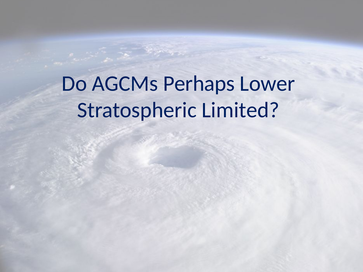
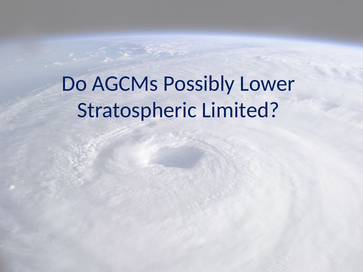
Perhaps: Perhaps -> Possibly
